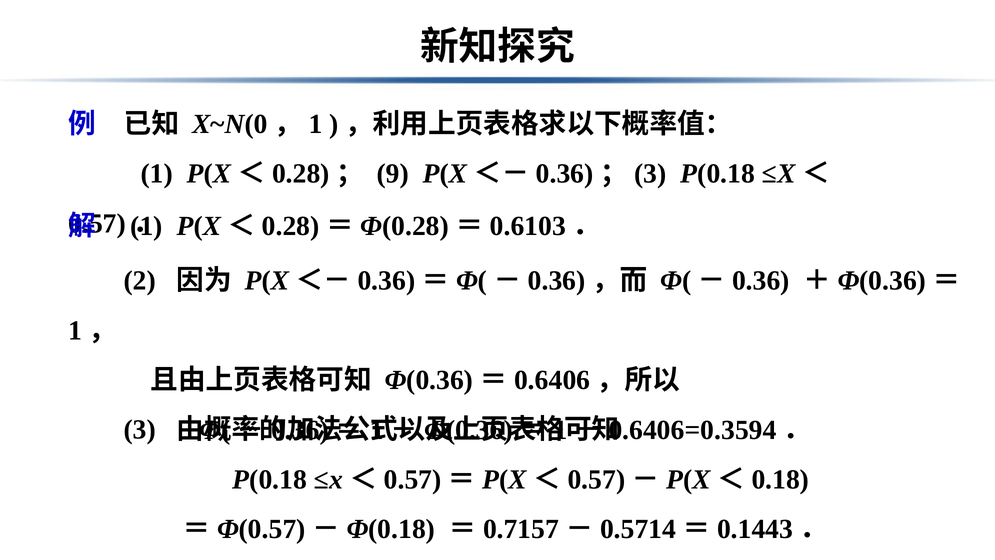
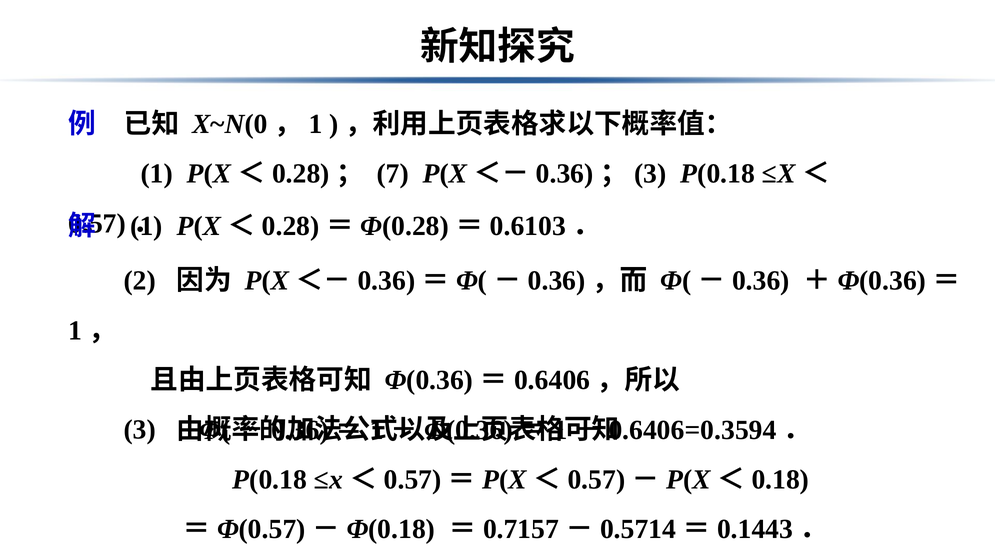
9: 9 -> 7
